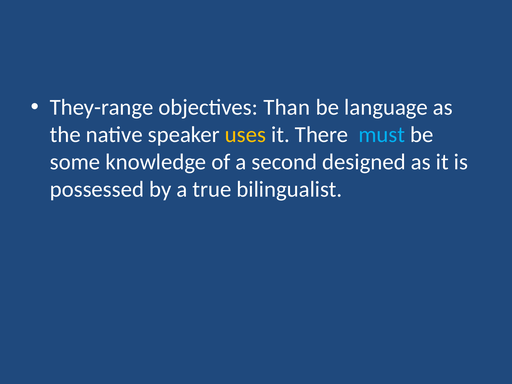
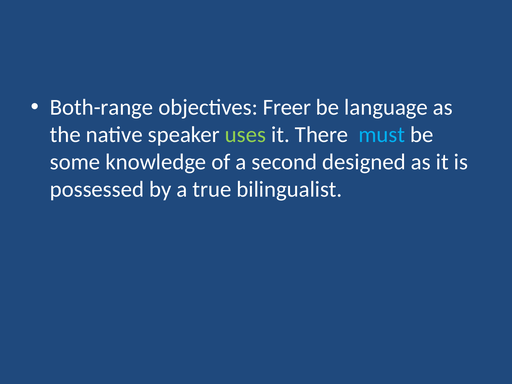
They-range: They-range -> Both-range
Than: Than -> Freer
uses colour: yellow -> light green
